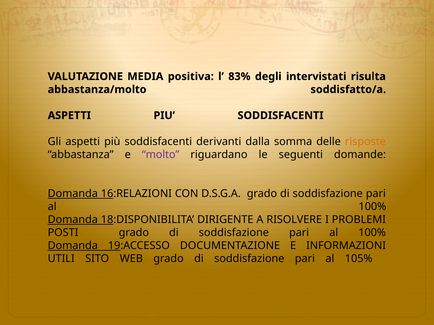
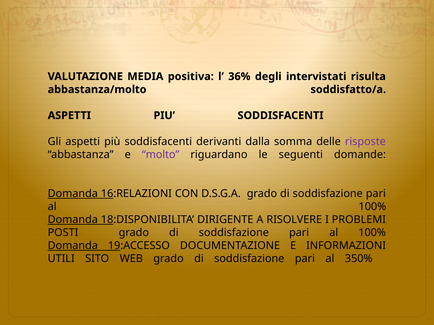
83%: 83% -> 36%
risposte colour: orange -> purple
105%: 105% -> 350%
